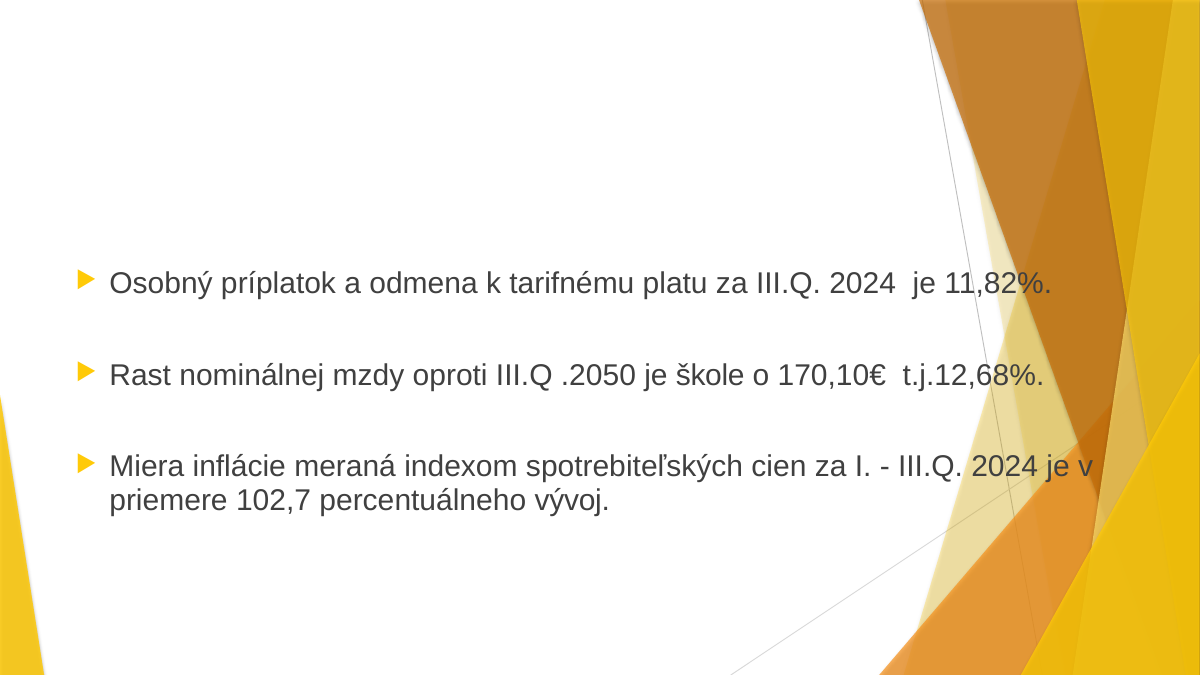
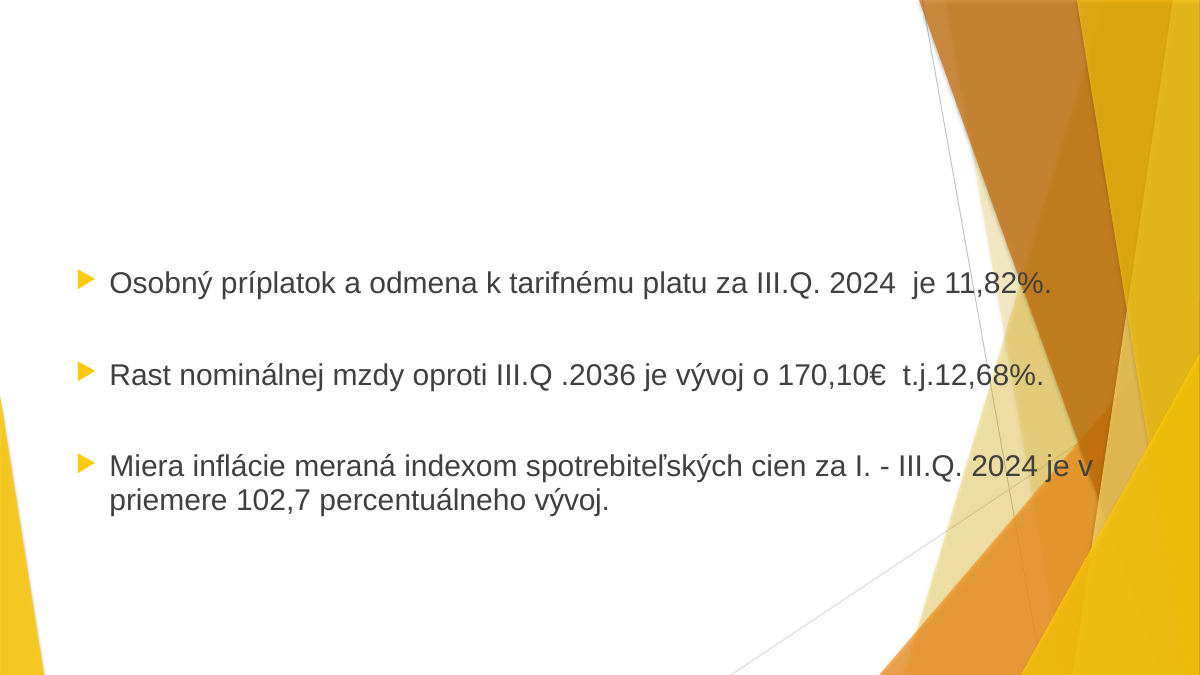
.2050: .2050 -> .2036
je škole: škole -> vývoj
